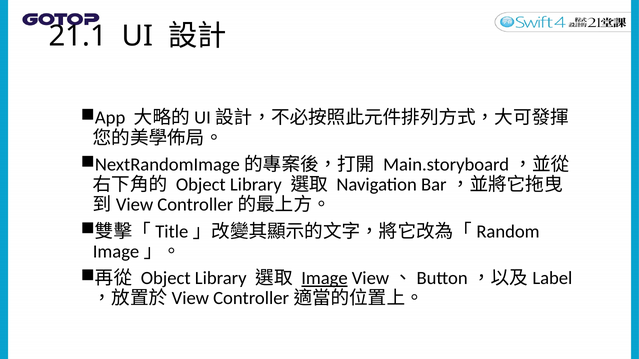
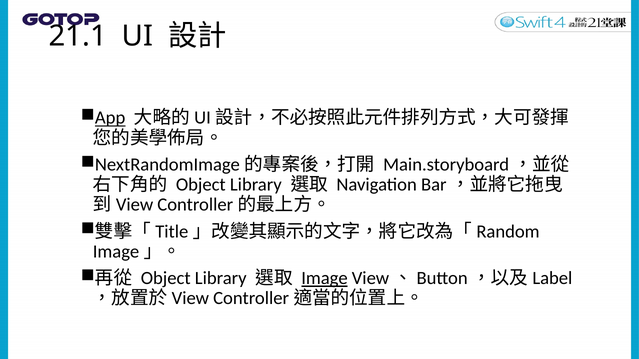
App underline: none -> present
